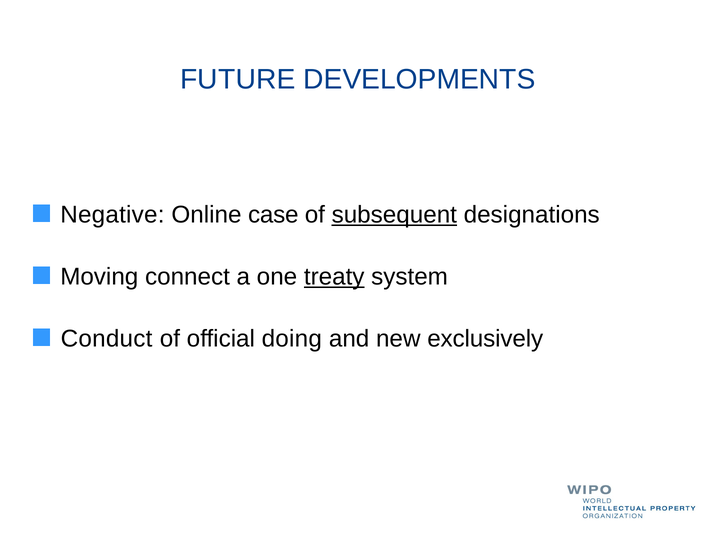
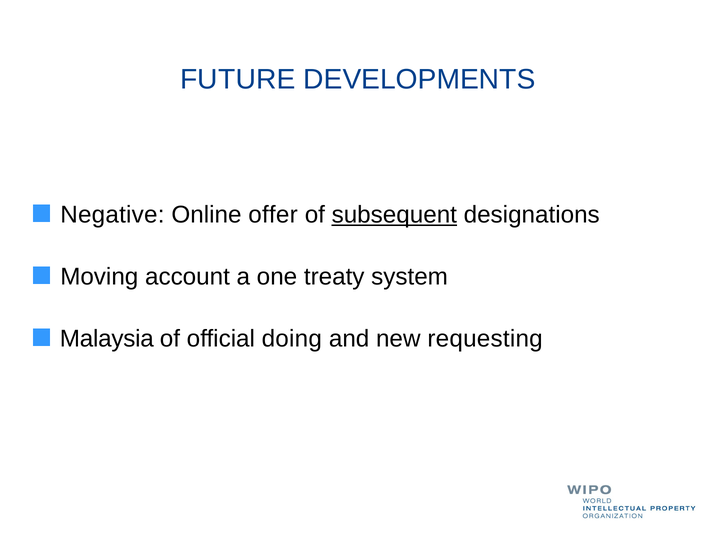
case: case -> offer
connect: connect -> account
treaty underline: present -> none
Conduct: Conduct -> Malaysia
exclusively: exclusively -> requesting
